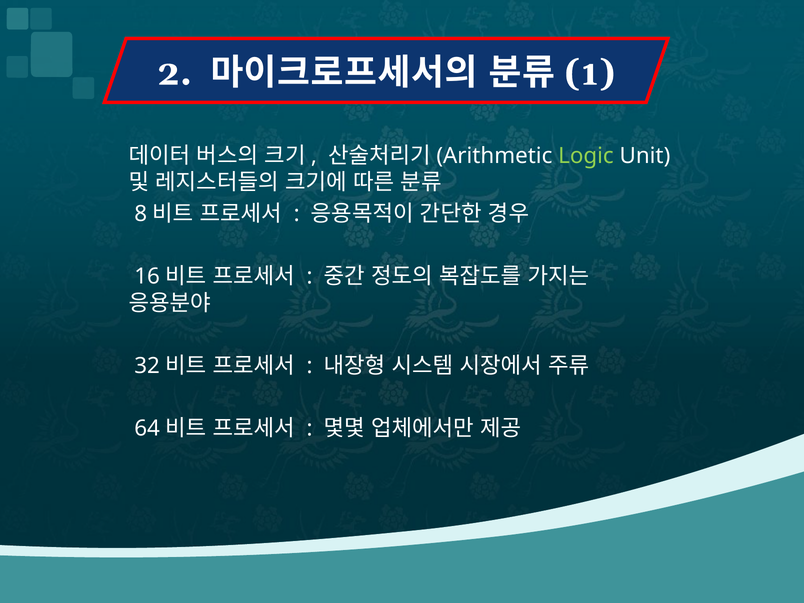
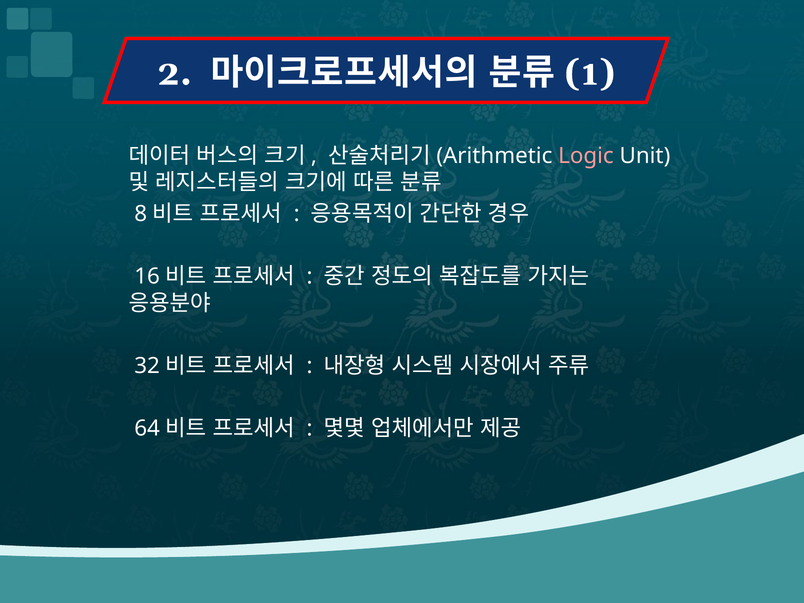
Logic colour: light green -> pink
